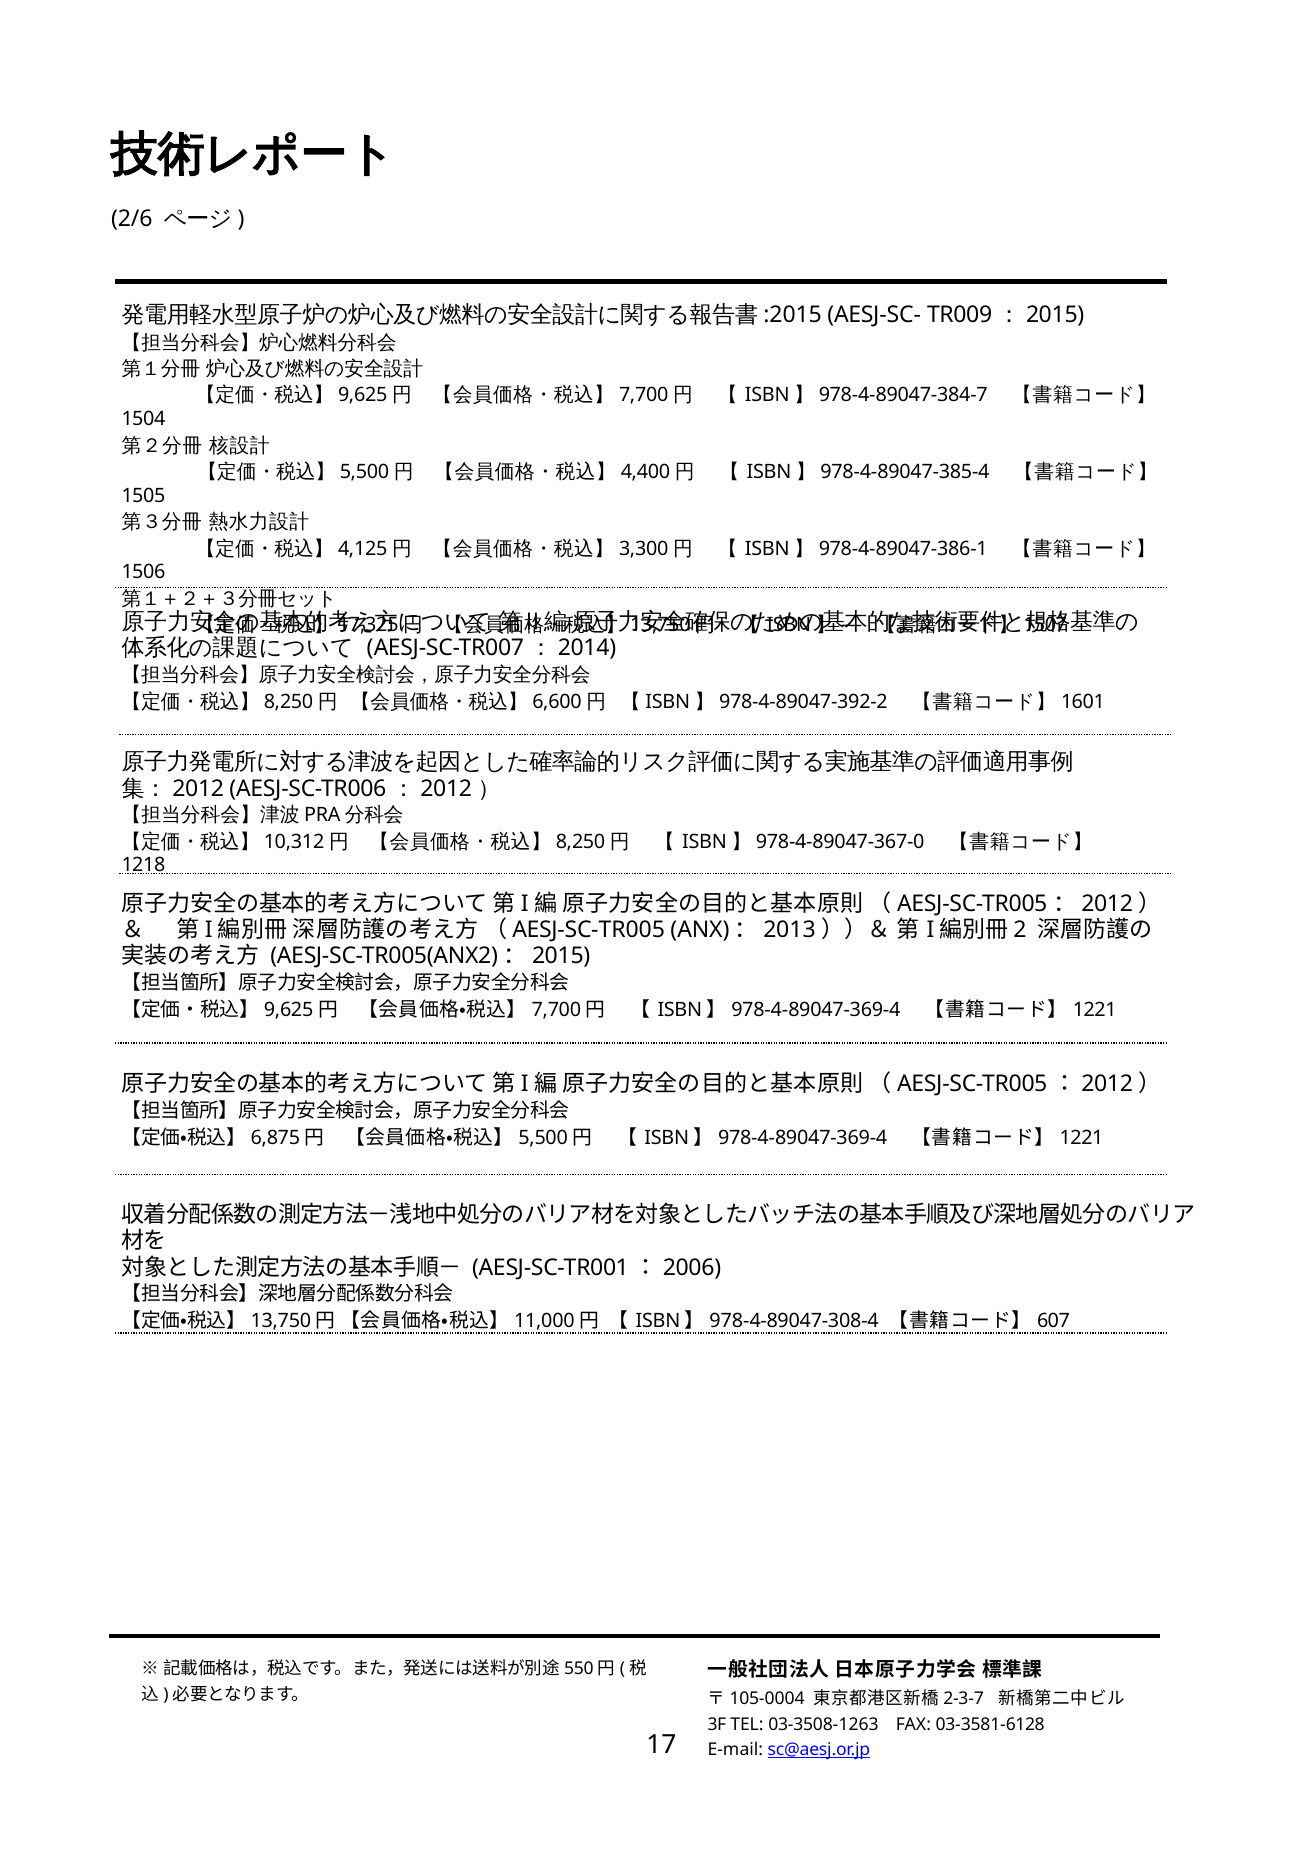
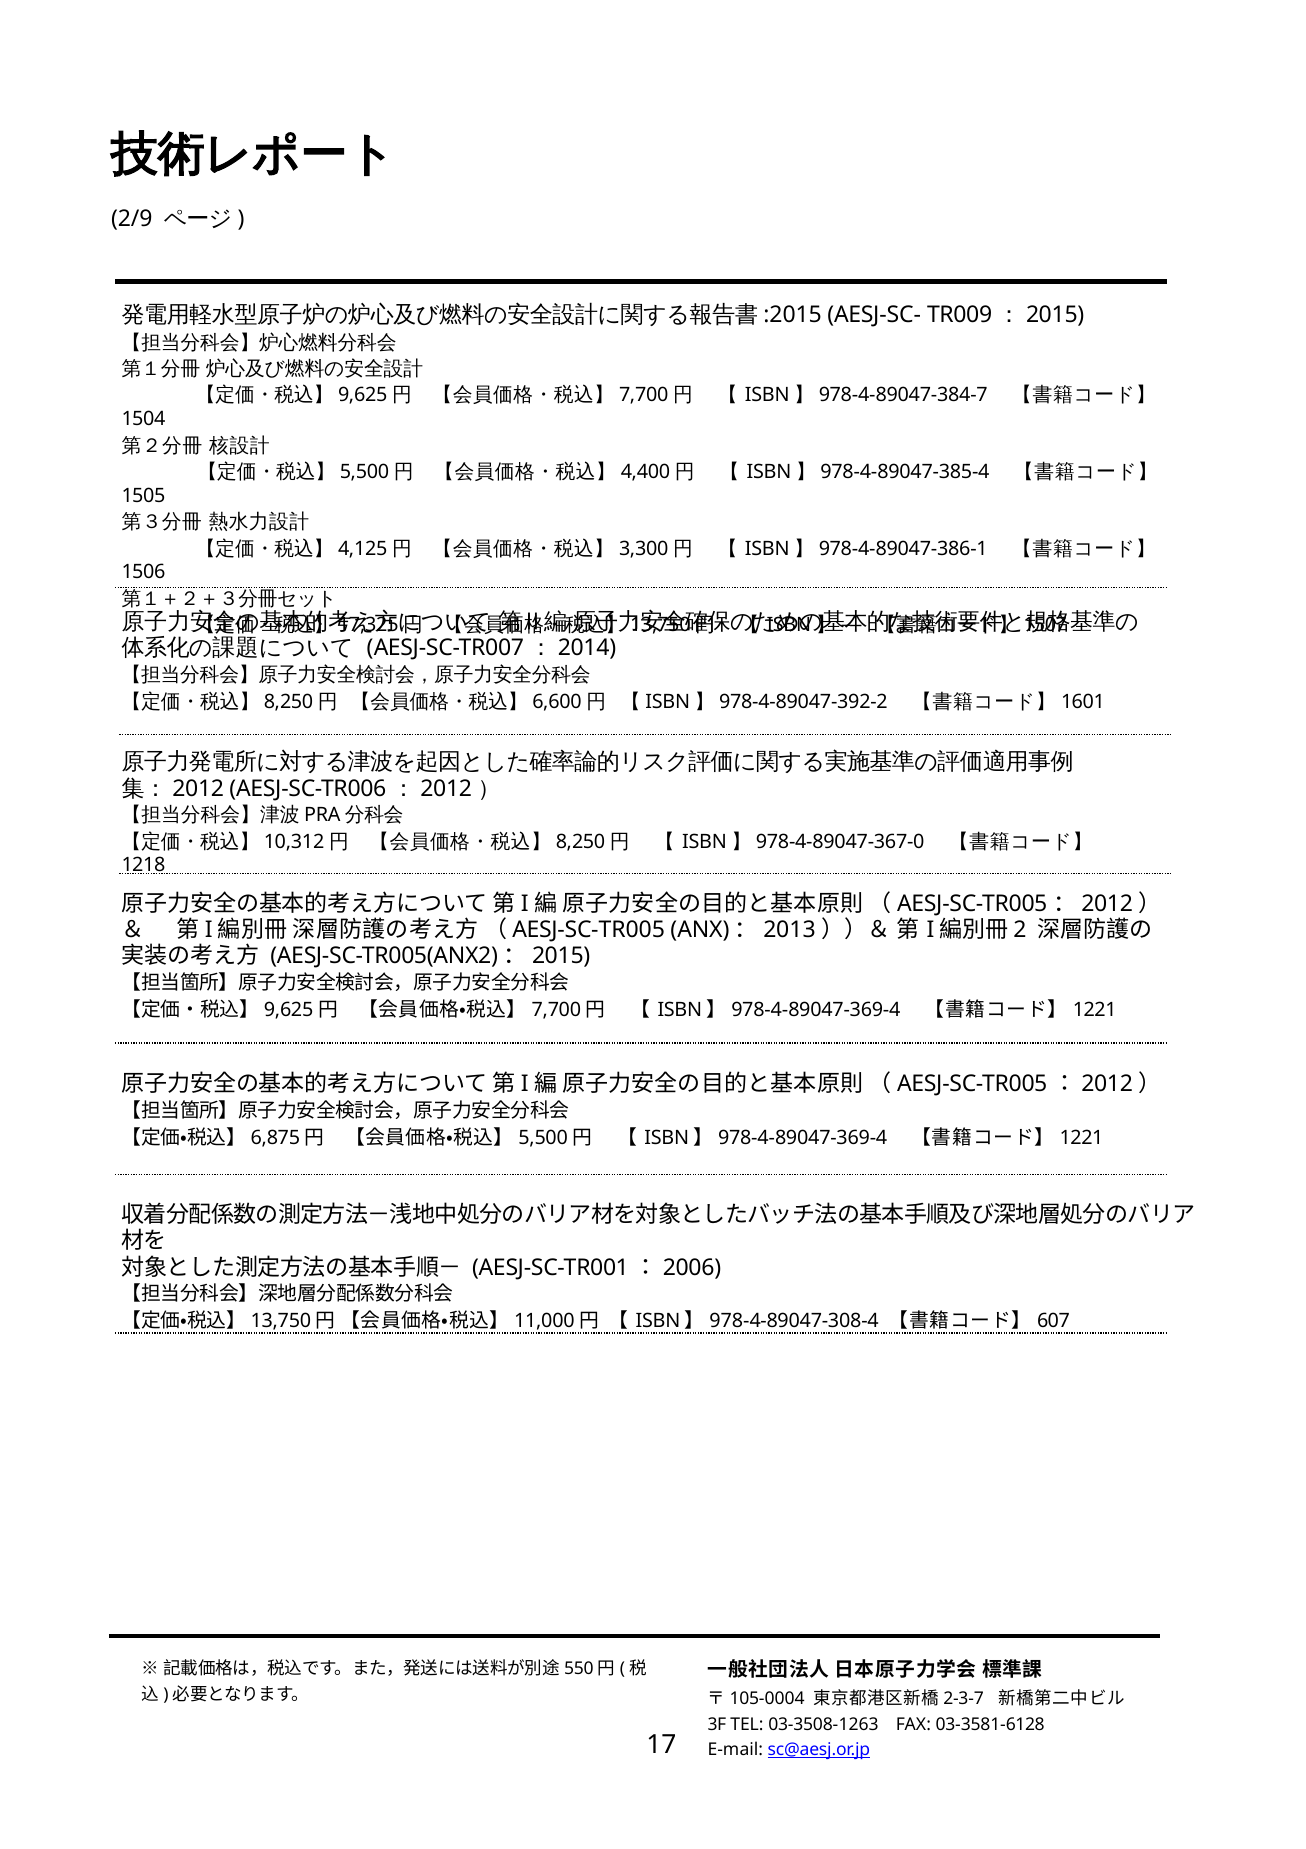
2/6: 2/6 -> 2/9
